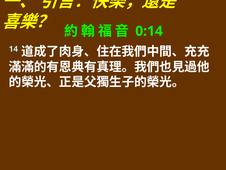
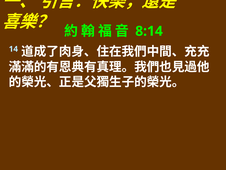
0:14: 0:14 -> 8:14
